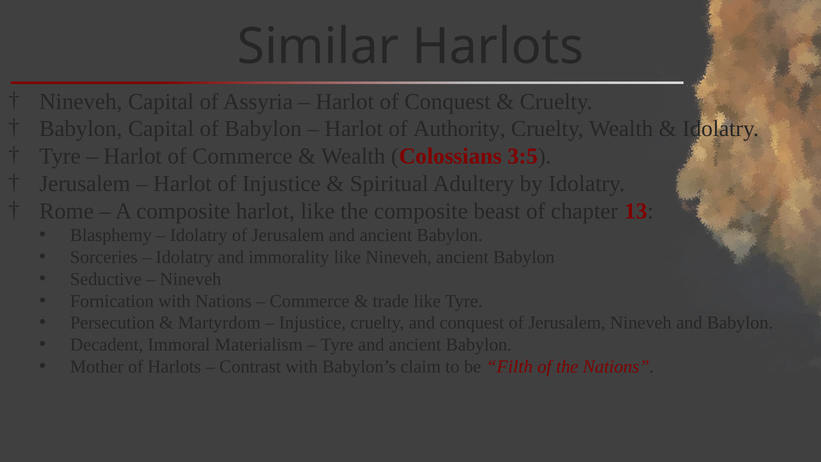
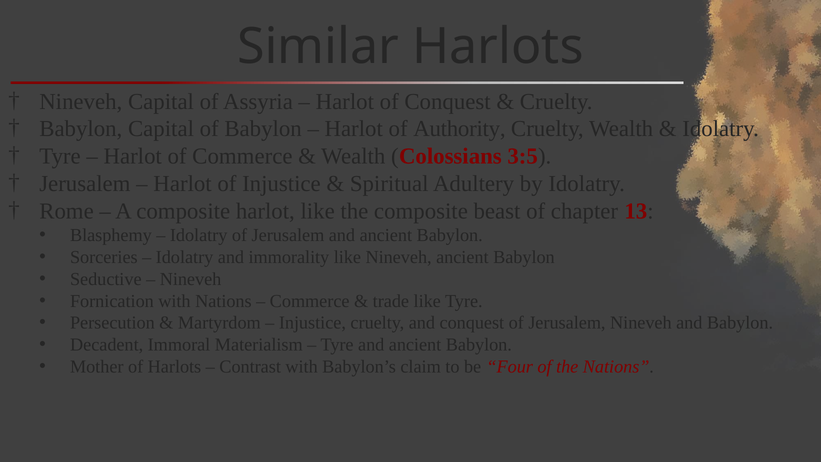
Filth: Filth -> Four
